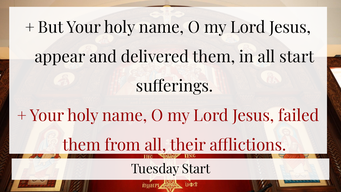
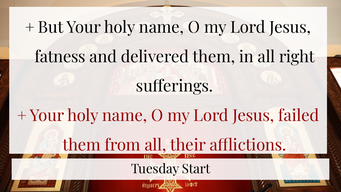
appear: appear -> fatness
all start: start -> right
